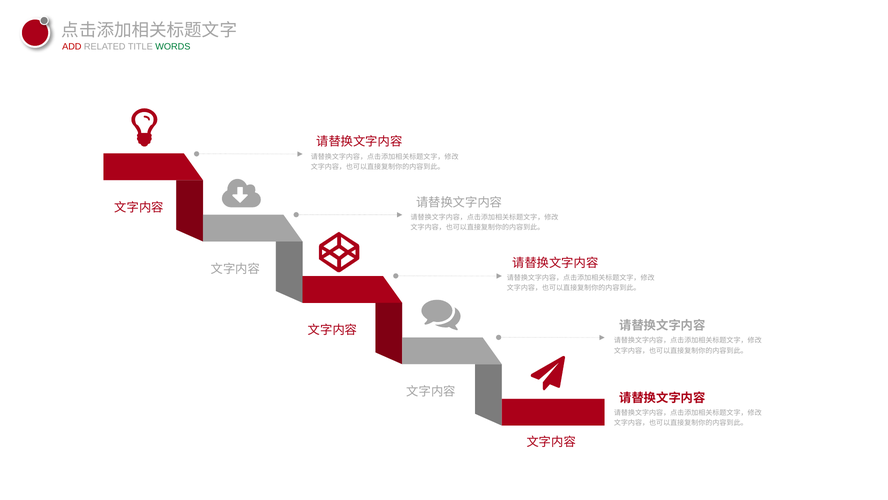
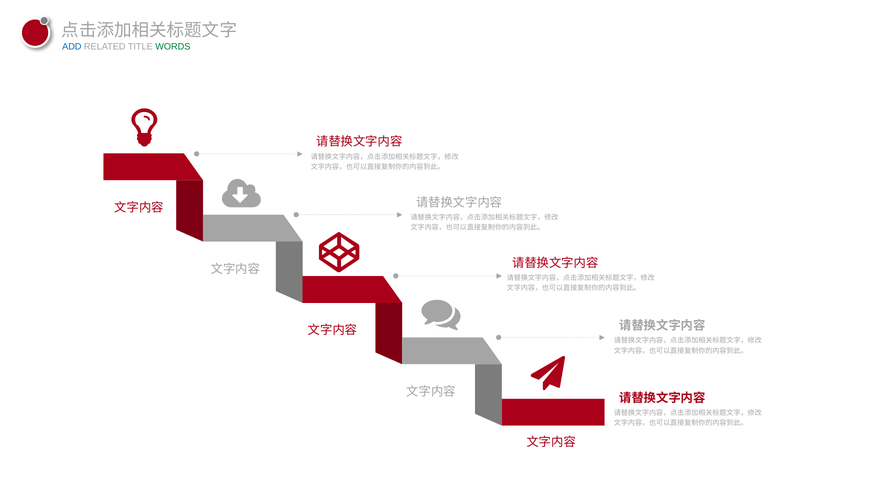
ADD colour: red -> blue
